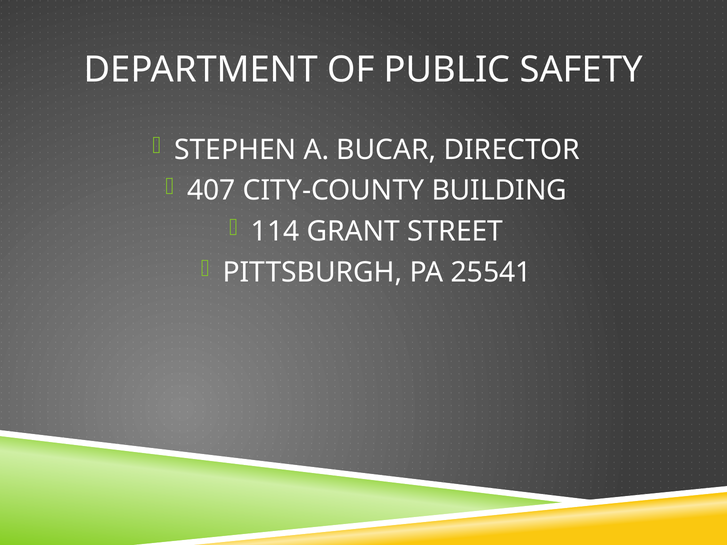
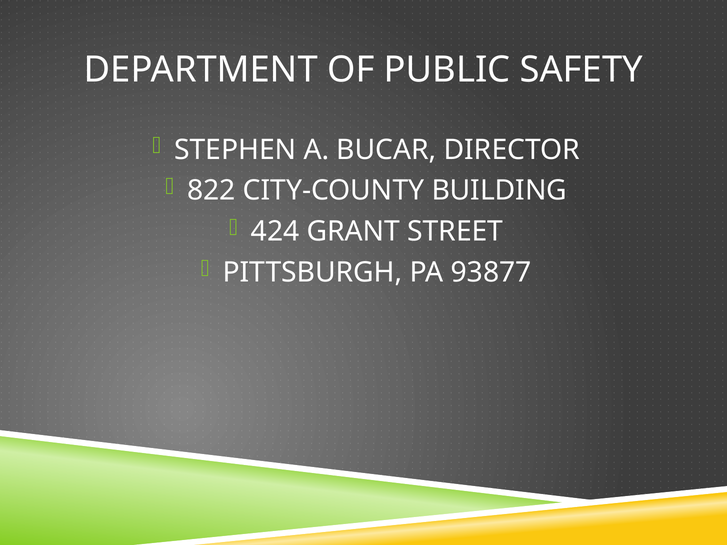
407: 407 -> 822
114: 114 -> 424
25541: 25541 -> 93877
